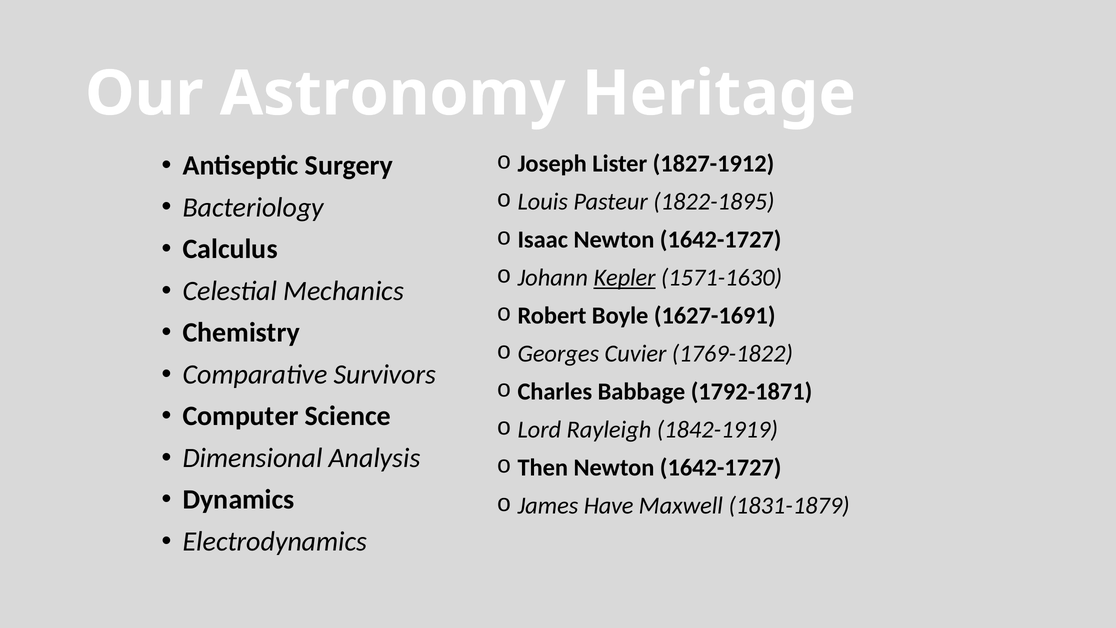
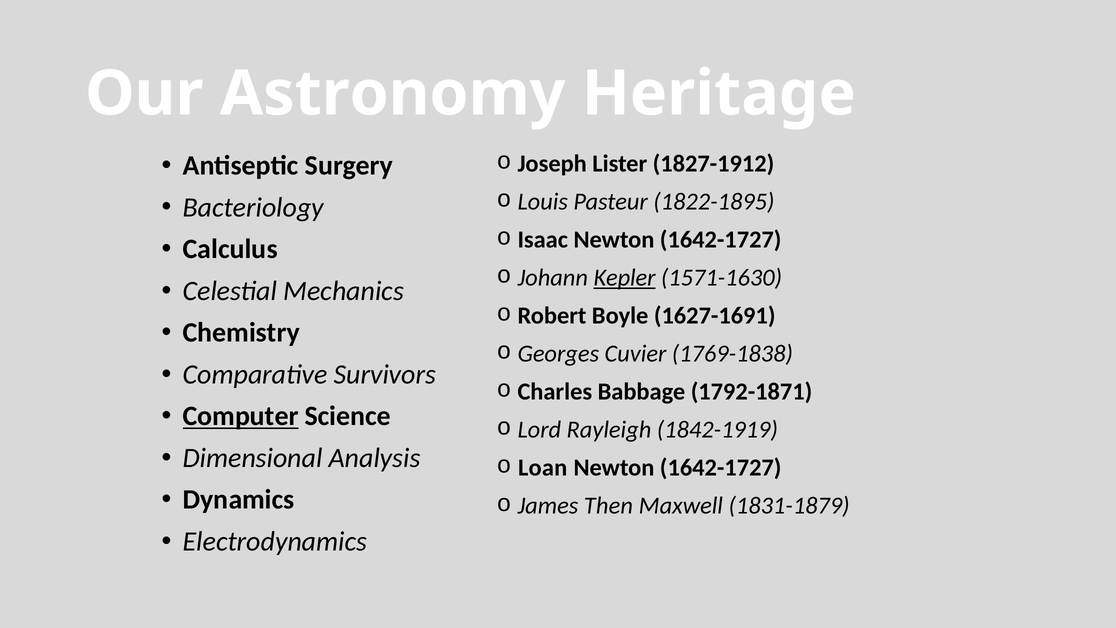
1769-1822: 1769-1822 -> 1769-1838
Computer underline: none -> present
Then: Then -> Loan
Have: Have -> Then
